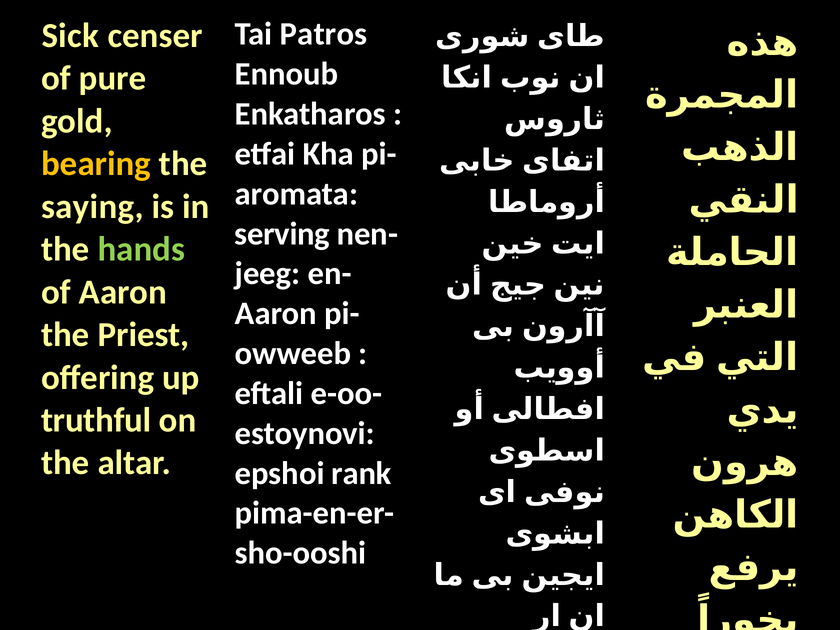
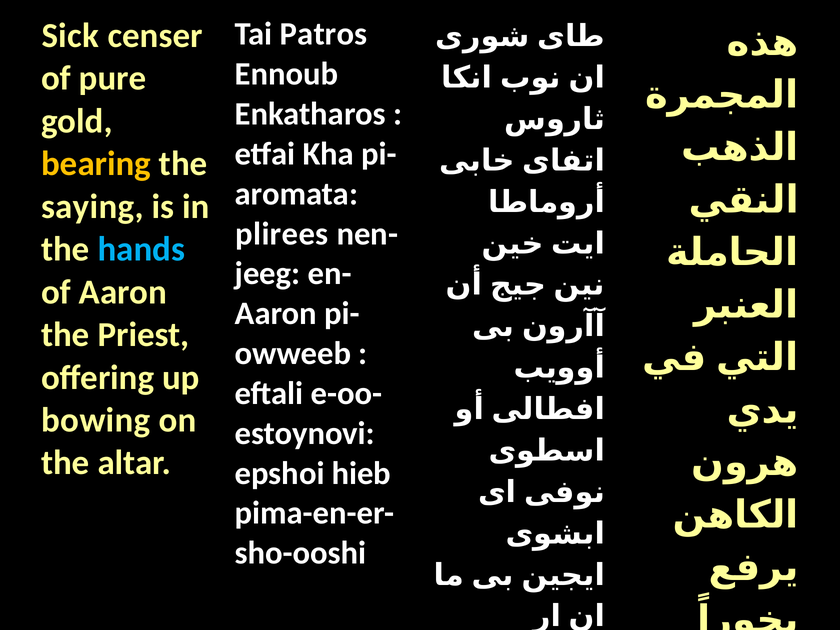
serving: serving -> plirees
hands colour: light green -> light blue
truthful: truthful -> bowing
rank: rank -> hieb
